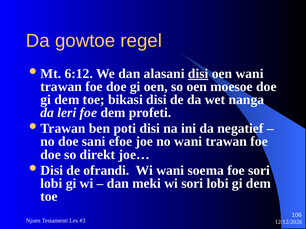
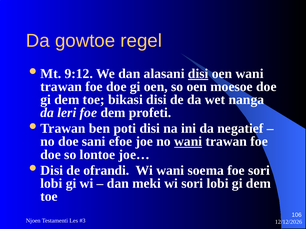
6:12: 6:12 -> 9:12
wani at (188, 142) underline: none -> present
direkt: direkt -> lontoe
